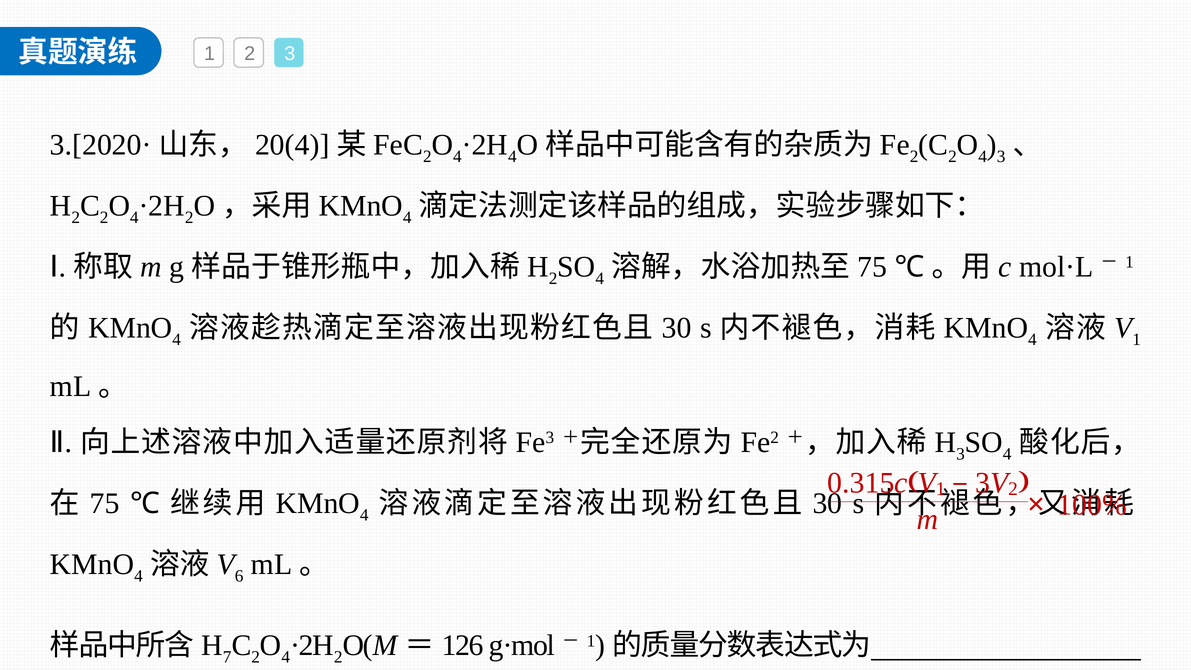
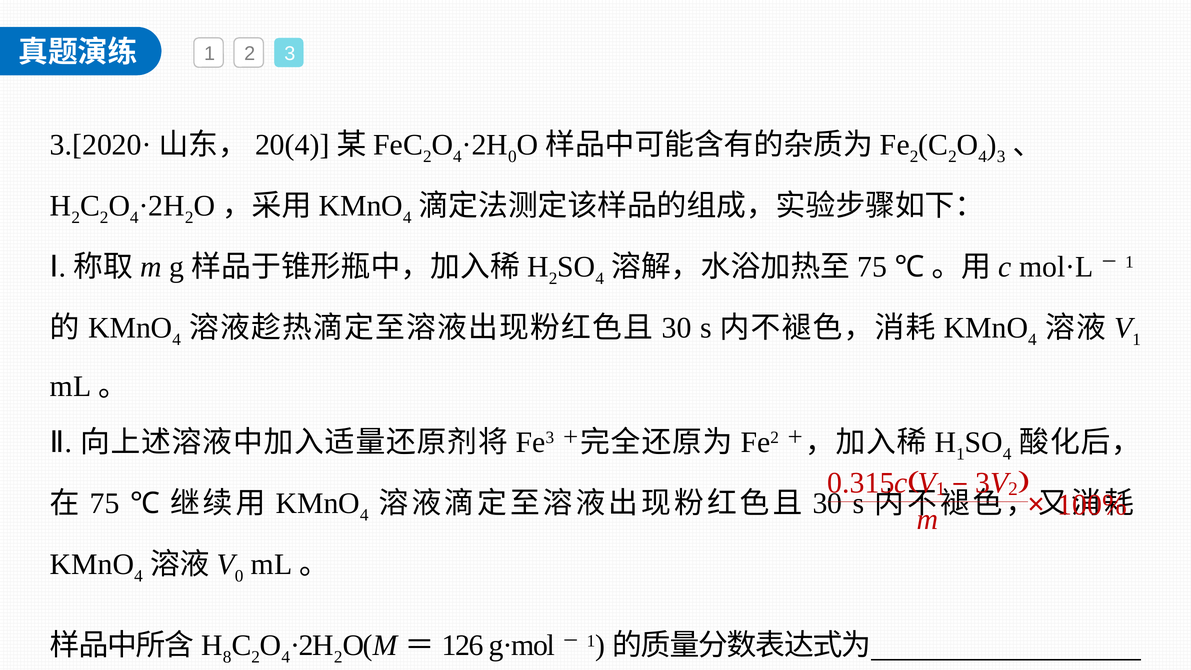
4 at (512, 156): 4 -> 0
3 at (960, 454): 3 -> 1
6 at (239, 576): 6 -> 0
7: 7 -> 8
